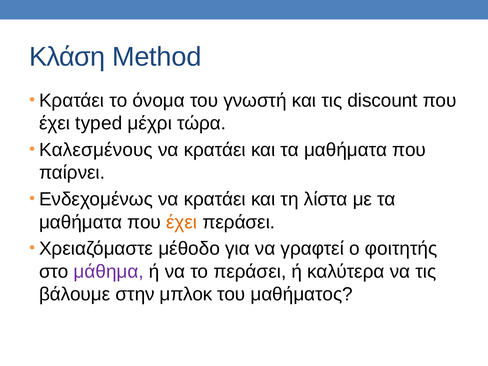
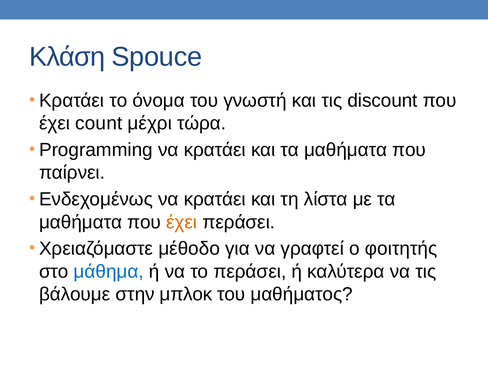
Method: Method -> Spouce
typed: typed -> count
Καλεσμένους: Καλεσμένους -> Programming
μάθημα colour: purple -> blue
